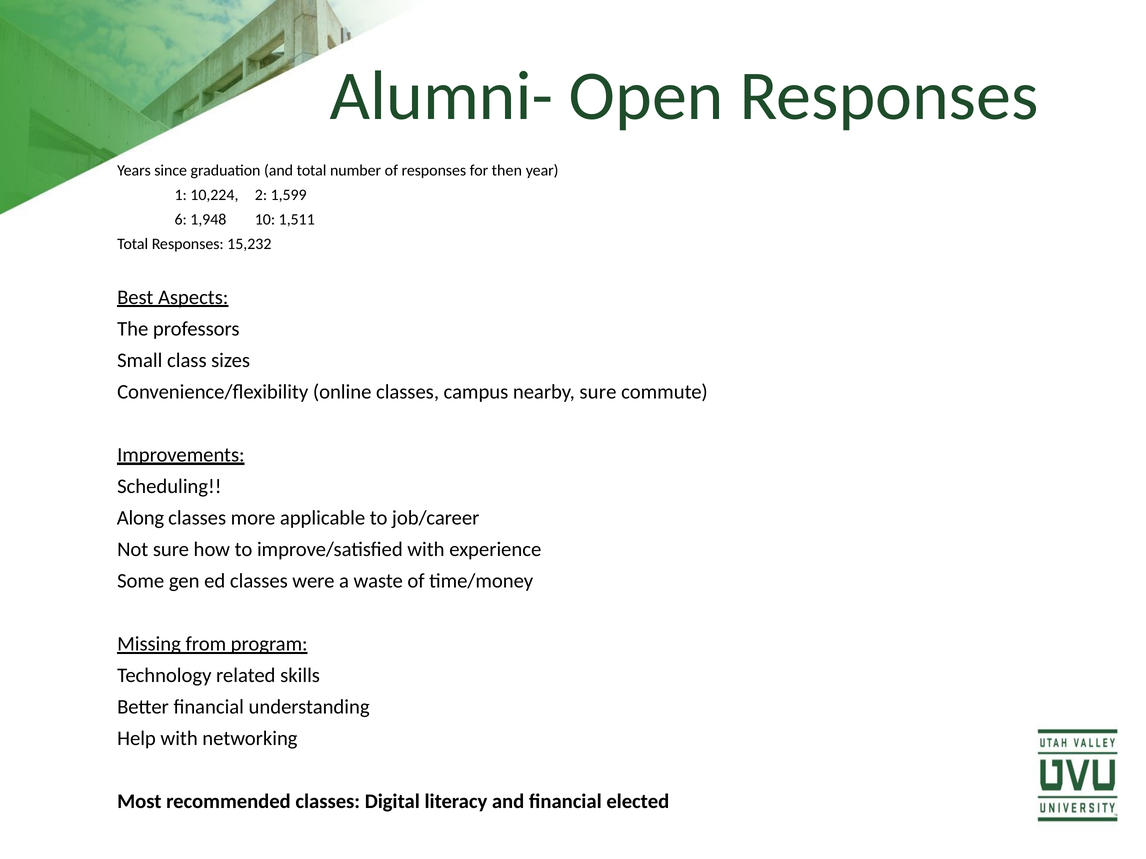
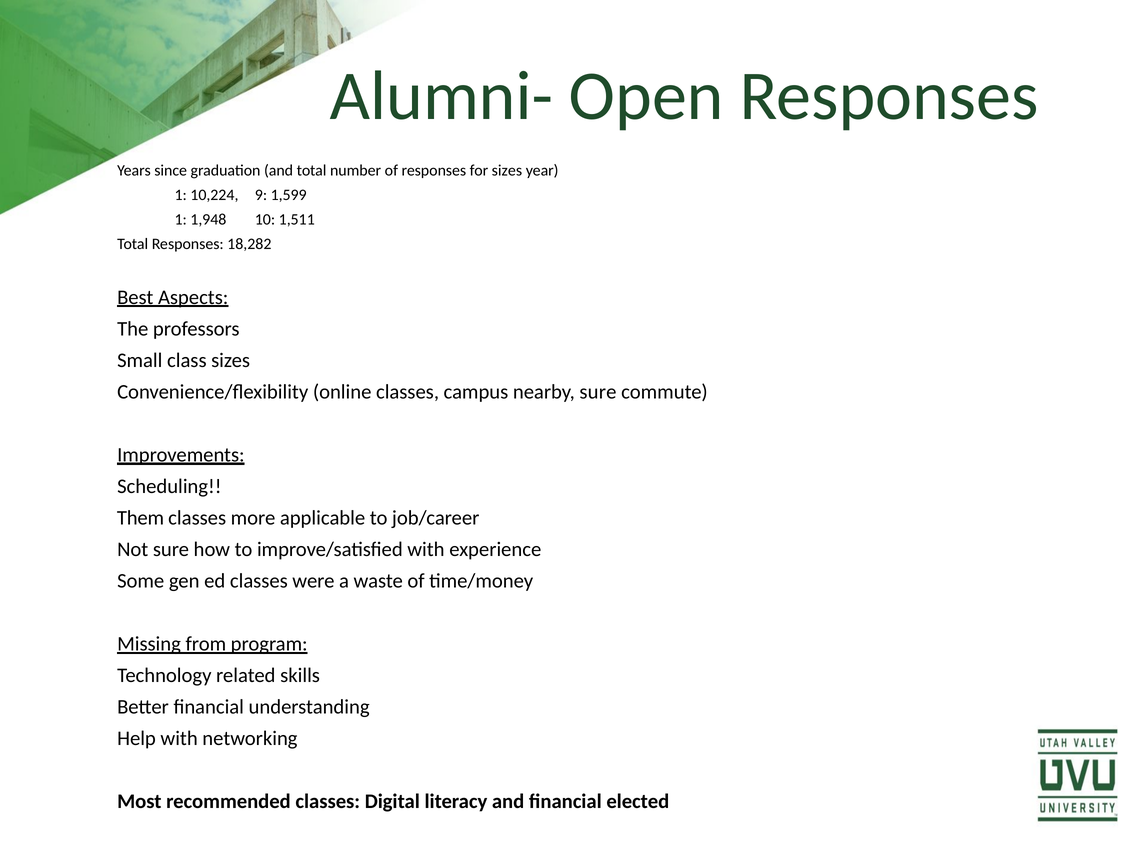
for then: then -> sizes
2: 2 -> 9
6 at (181, 220): 6 -> 1
15,232: 15,232 -> 18,282
Along: Along -> Them
